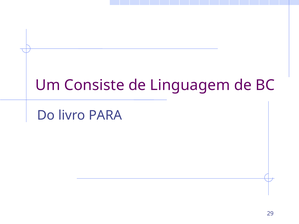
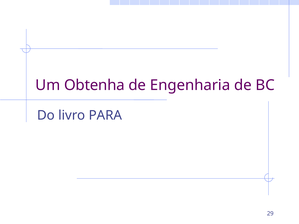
Consiste: Consiste -> Obtenha
Linguagem: Linguagem -> Engenharia
